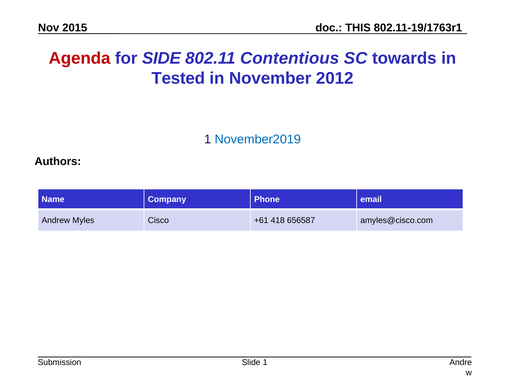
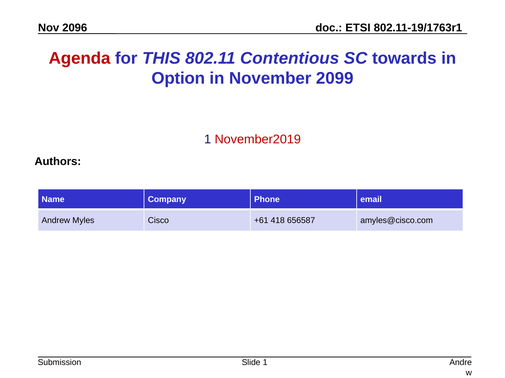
2015: 2015 -> 2096
THIS: THIS -> ETSI
SIDE: SIDE -> THIS
Tested: Tested -> Option
2012: 2012 -> 2099
November2019 colour: blue -> red
